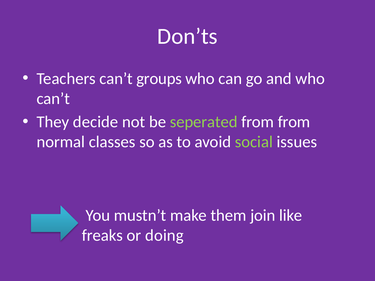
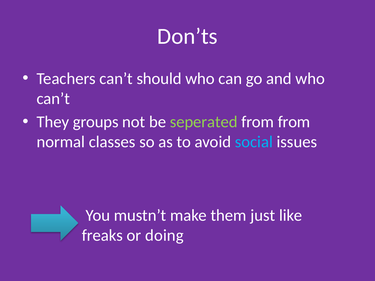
groups: groups -> should
decide: decide -> groups
social colour: light green -> light blue
join: join -> just
